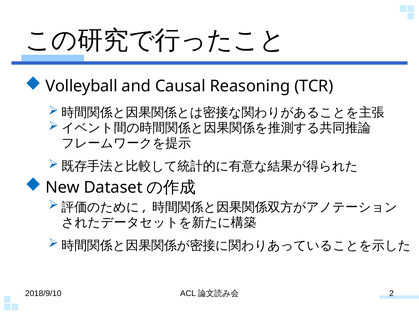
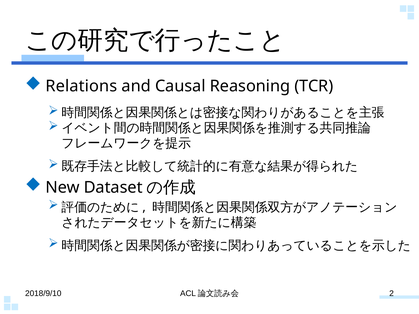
Volleyball: Volleyball -> Relations
